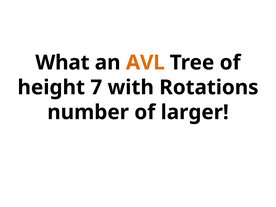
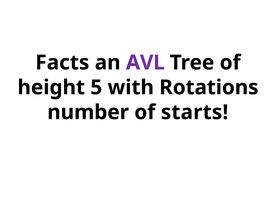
What: What -> Facts
AVL colour: orange -> purple
7: 7 -> 5
larger: larger -> starts
